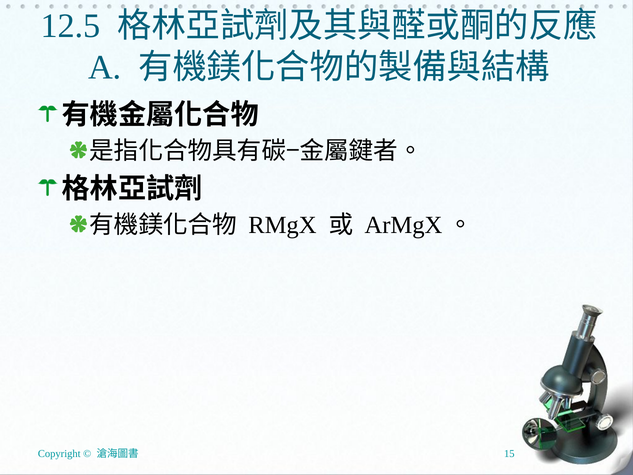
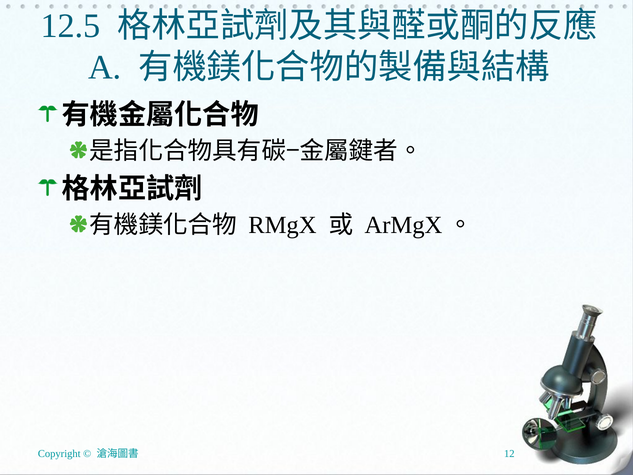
15: 15 -> 12
